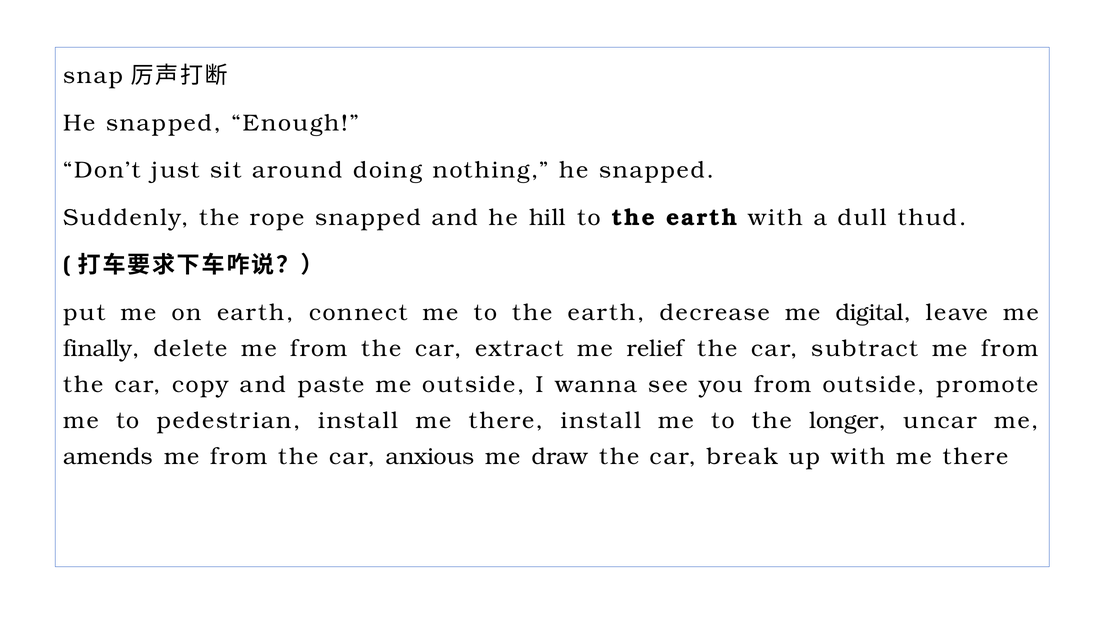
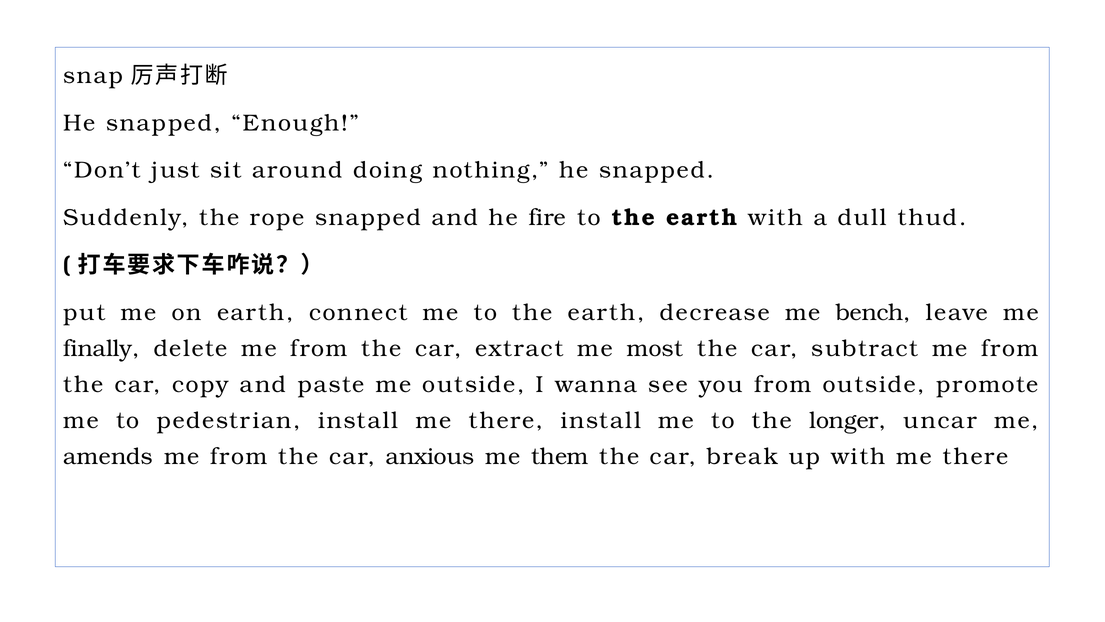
hill: hill -> fire
digital: digital -> bench
relief: relief -> most
draw: draw -> them
